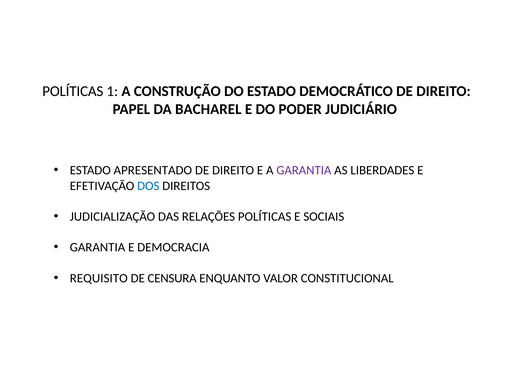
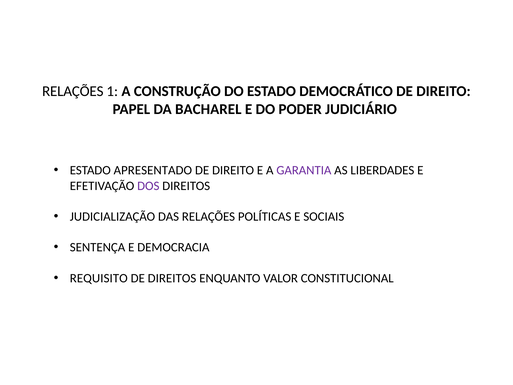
POLÍTICAS at (73, 91): POLÍTICAS -> RELAÇÕES
DOS colour: blue -> purple
GARANTIA at (98, 247): GARANTIA -> SENTENÇA
DE CENSURA: CENSURA -> DIREITOS
